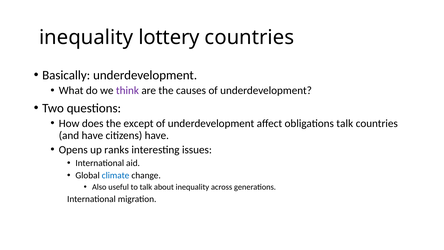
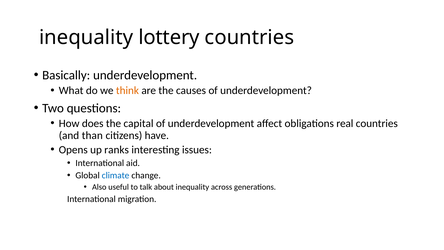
think colour: purple -> orange
except: except -> capital
obligations talk: talk -> real
and have: have -> than
